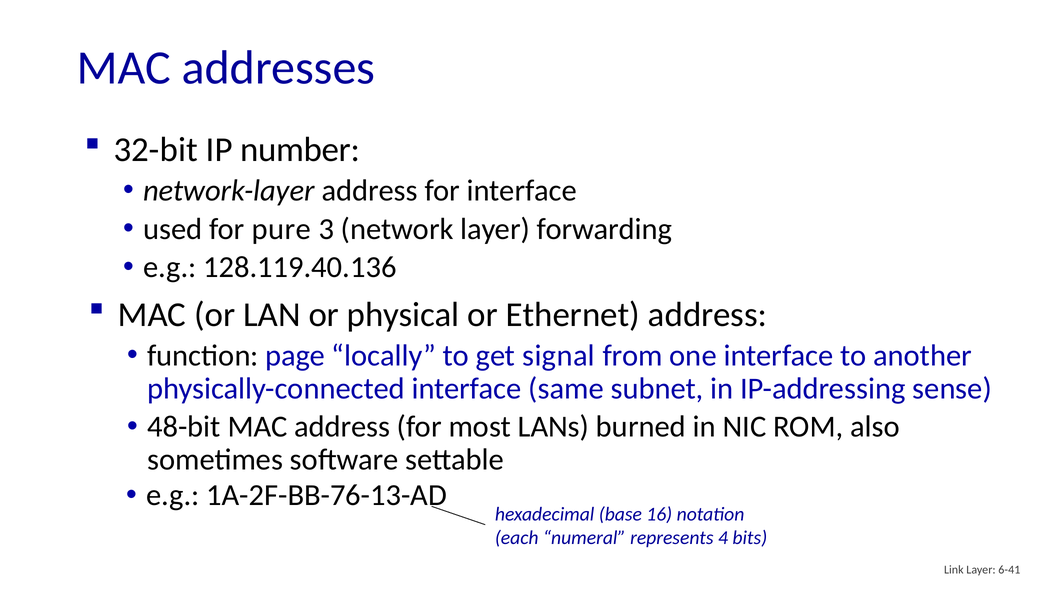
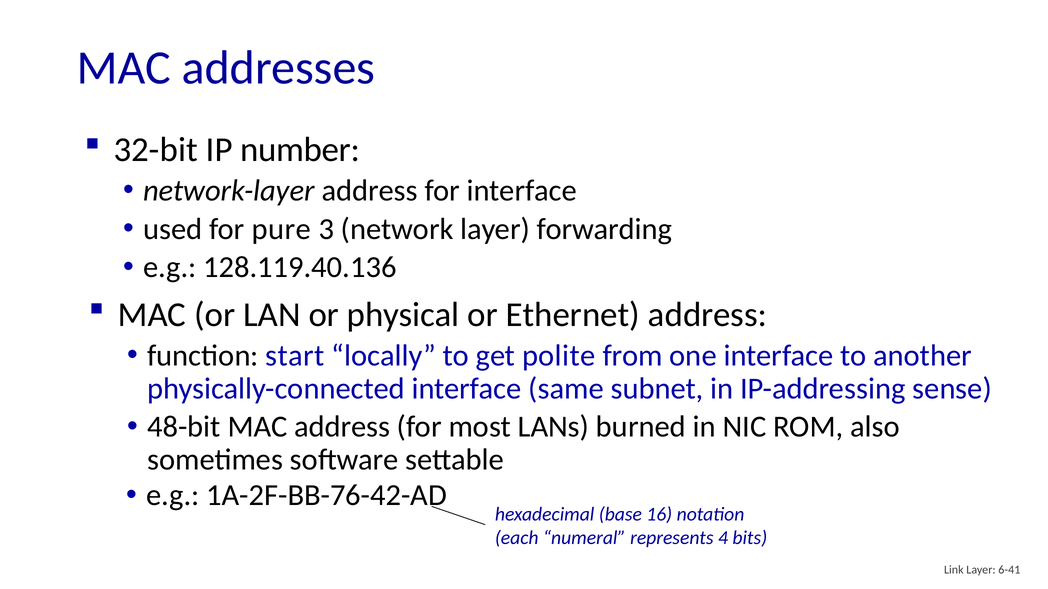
page: page -> start
signal: signal -> polite
1A-2F-BB-76-13-AD: 1A-2F-BB-76-13-AD -> 1A-2F-BB-76-42-AD
